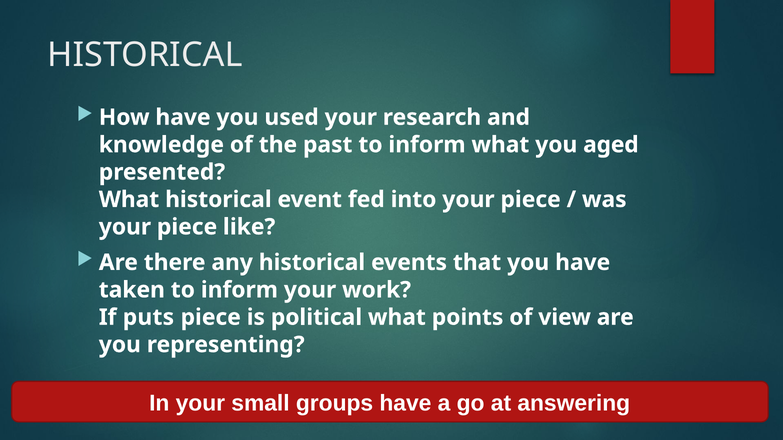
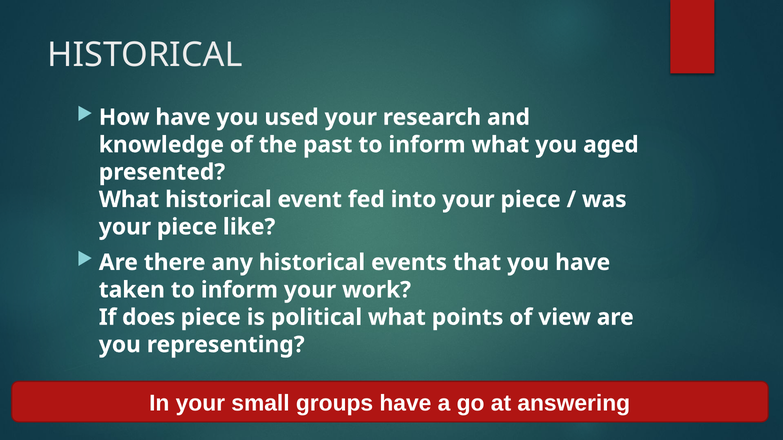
puts: puts -> does
